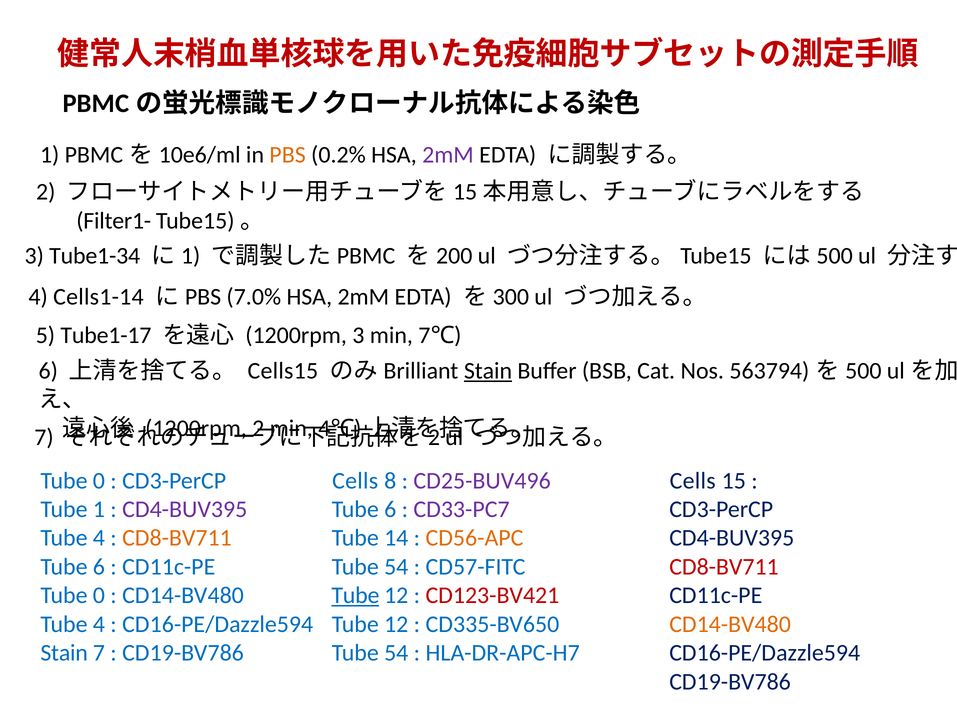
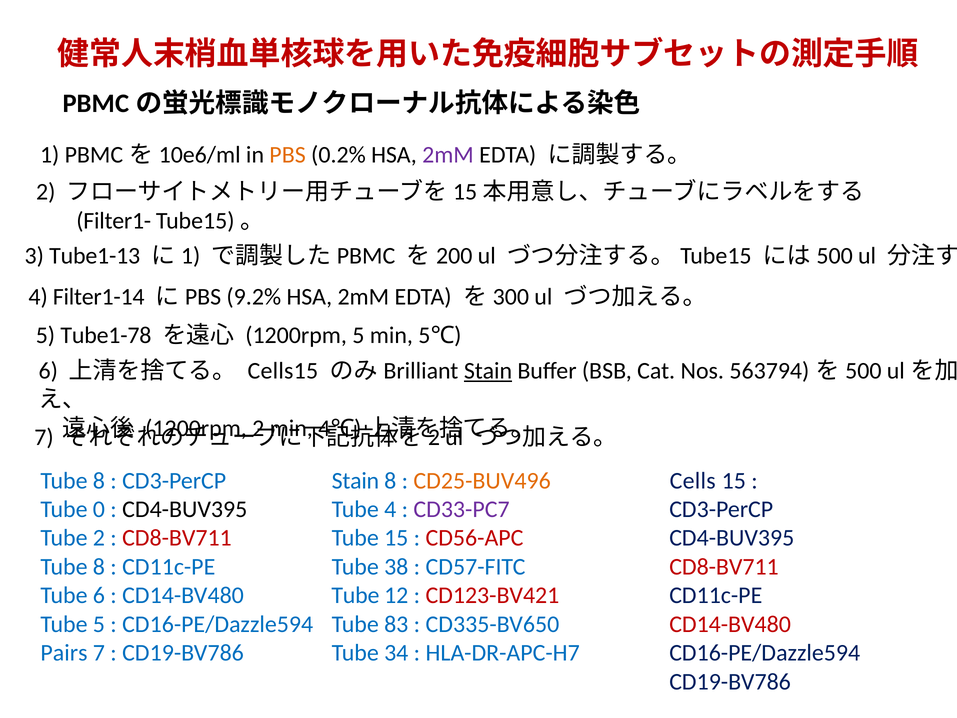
Tube1-34: Tube1-34 -> Tube1-13
Cells1-14: Cells1-14 -> Filter1-14
7.0%: 7.0% -> 9.2%
Tube1-17: Tube1-17 -> Tube1-78
1200rpm 3: 3 -> 5
min 7: 7 -> 5
0 at (99, 480): 0 -> 8
Cells at (355, 480): Cells -> Stain
CD25-BUV496 colour: purple -> orange
Tube 1: 1 -> 0
CD4-BUV395 at (185, 509) colour: purple -> black
6 at (390, 509): 6 -> 4
4 at (99, 538): 4 -> 2
CD8-BV711 at (177, 538) colour: orange -> red
Tube 14: 14 -> 15
CD56-APC colour: orange -> red
6 at (99, 567): 6 -> 8
54 at (396, 567): 54 -> 38
0 at (99, 595): 0 -> 6
Tube at (355, 595) underline: present -> none
4 at (99, 624): 4 -> 5
12 at (396, 624): 12 -> 83
CD14-BV480 at (730, 624) colour: orange -> red
Stain at (64, 653): Stain -> Pairs
54 at (396, 653): 54 -> 34
